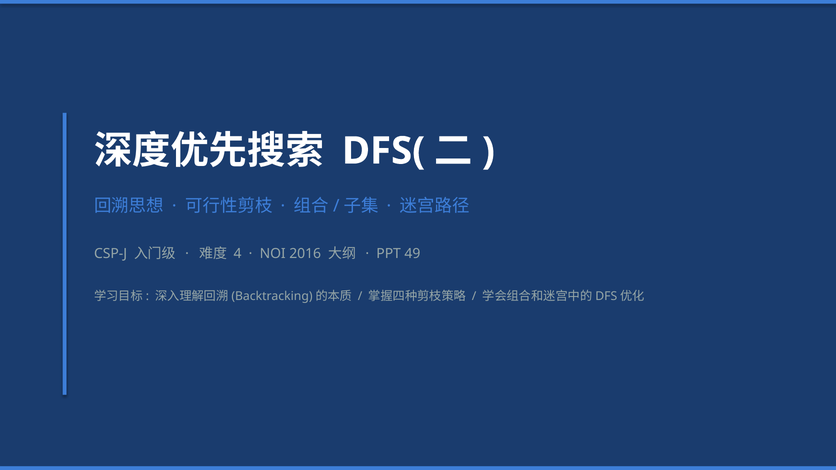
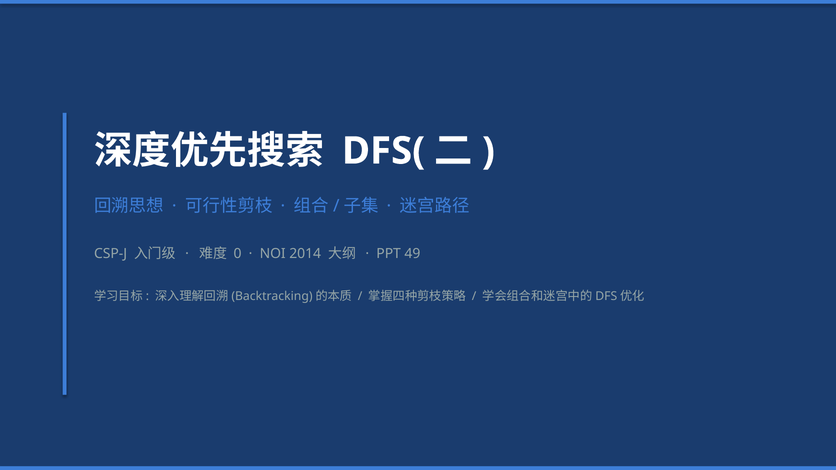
4: 4 -> 0
2016: 2016 -> 2014
